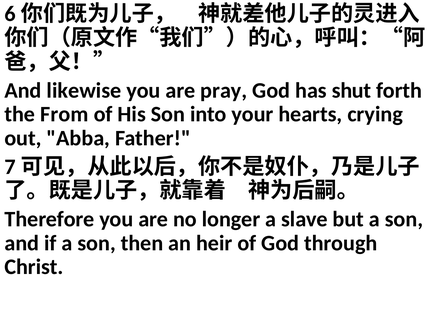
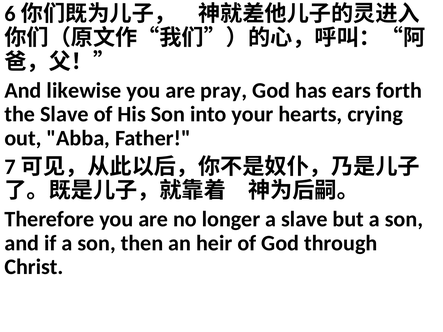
shut: shut -> ears
the From: From -> Slave
